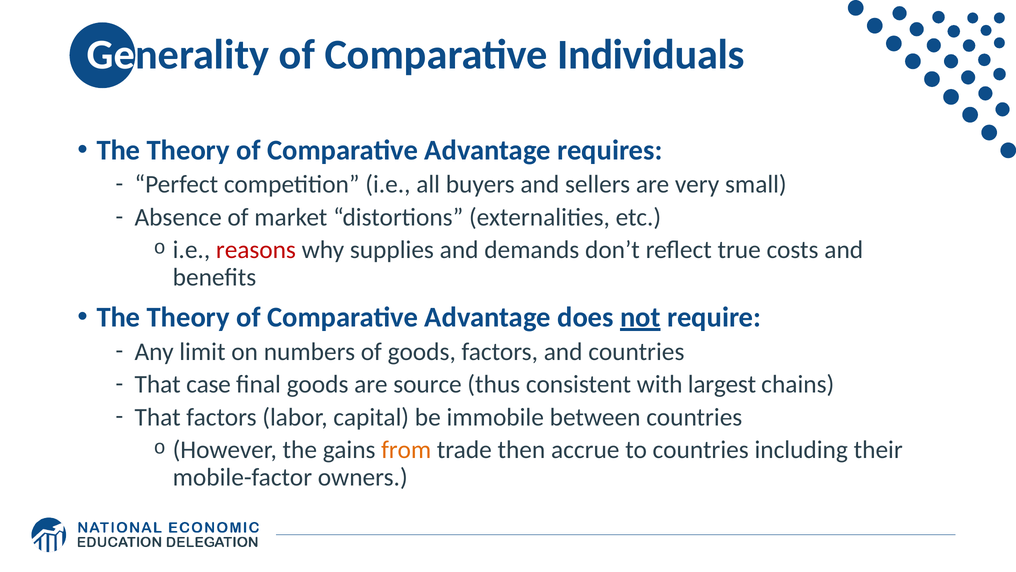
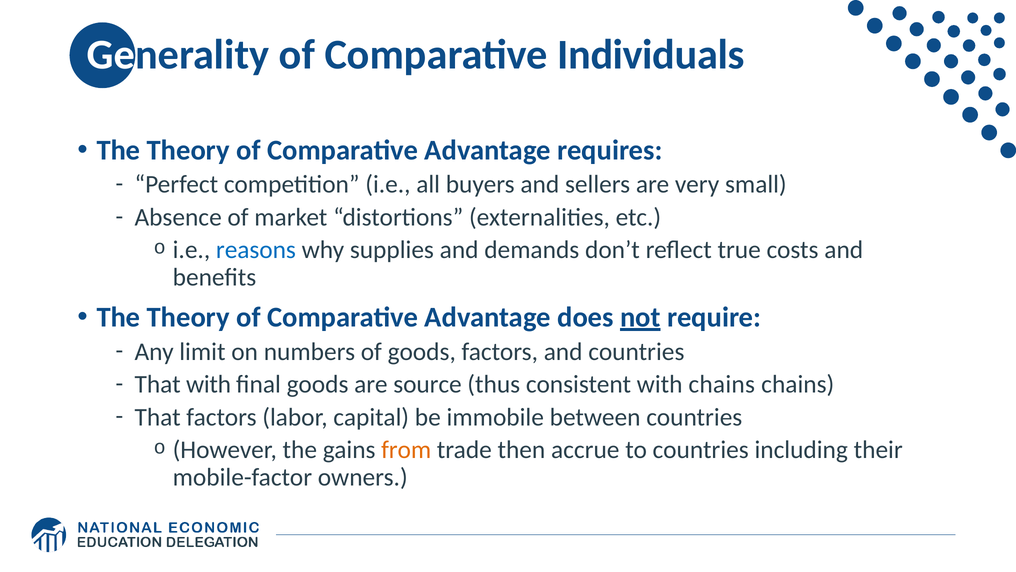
reasons colour: red -> blue
That case: case -> with
with largest: largest -> chains
